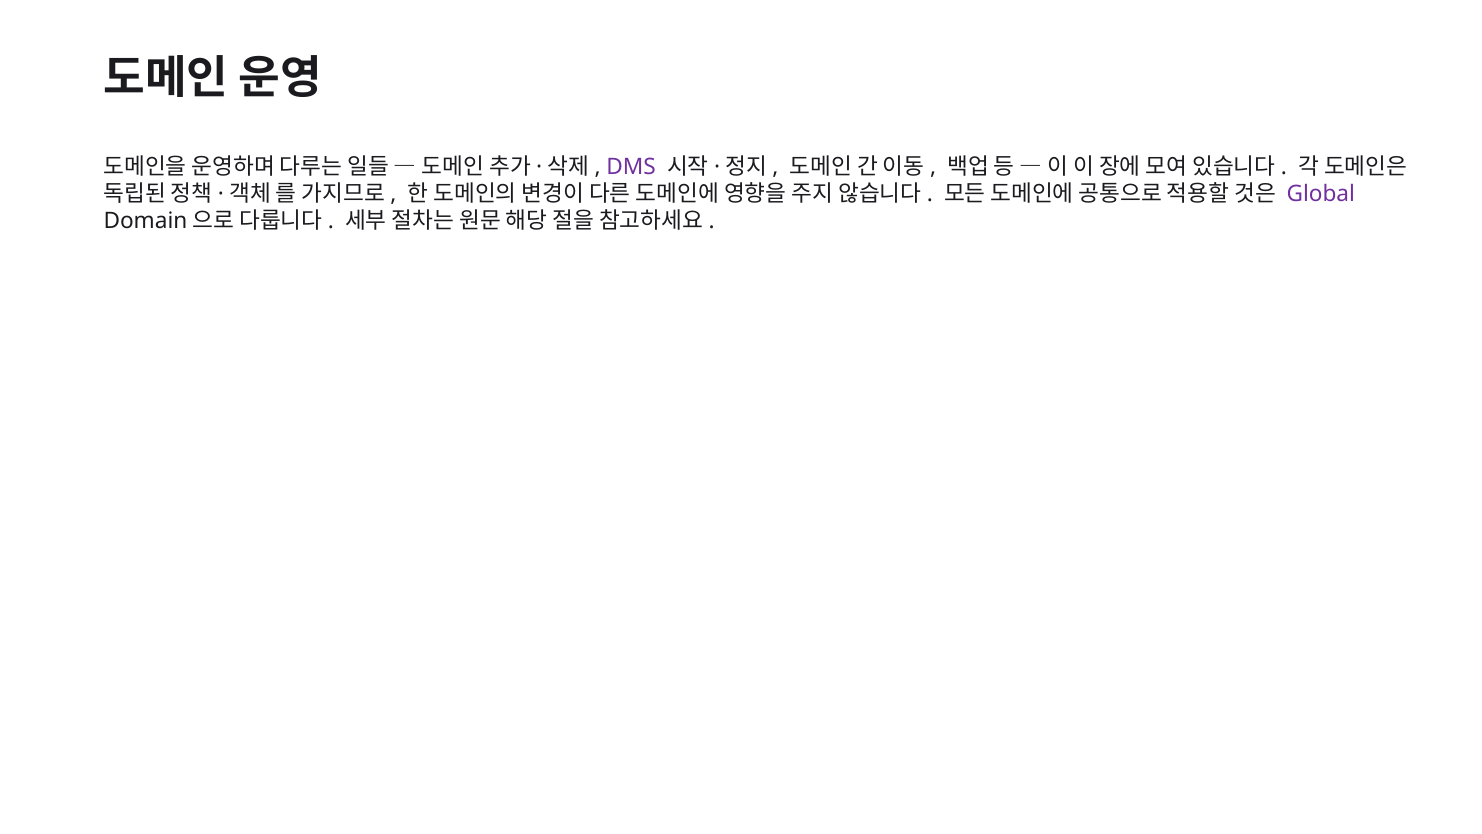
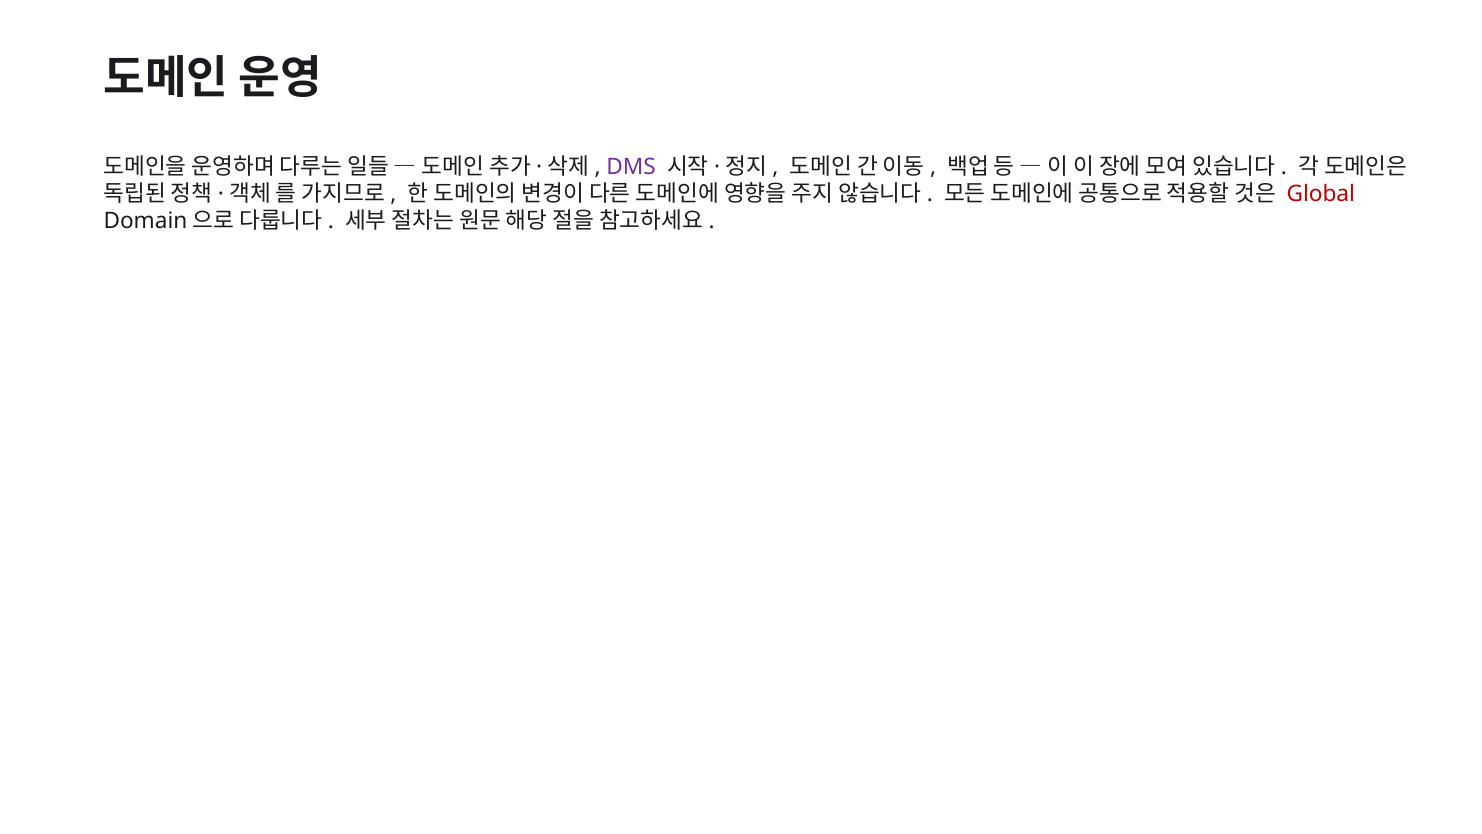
Global colour: purple -> red
